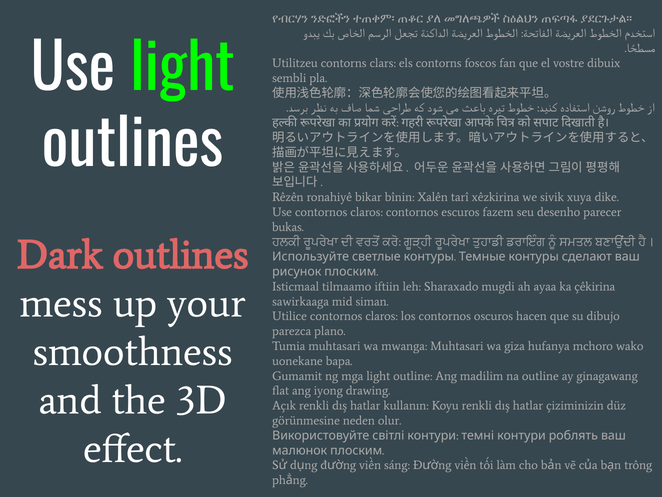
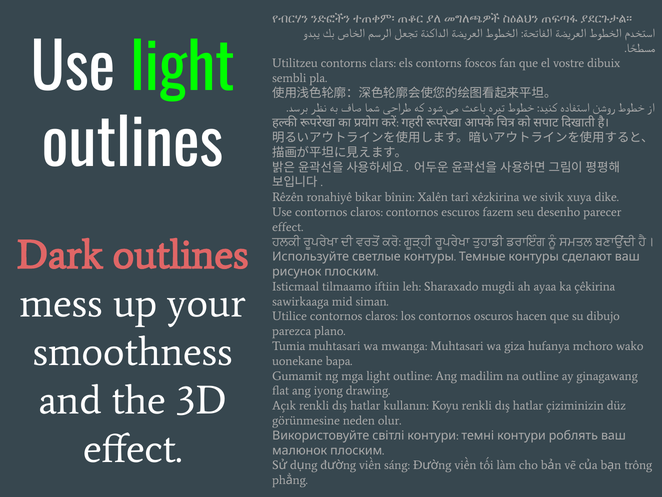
bukas at (288, 227): bukas -> effect
